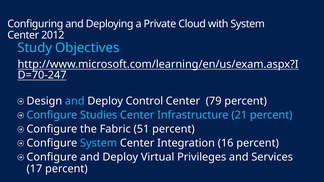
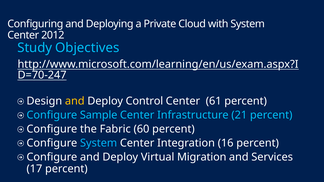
and at (75, 101) colour: light blue -> yellow
79: 79 -> 61
Studies: Studies -> Sample
51: 51 -> 60
Privileges: Privileges -> Migration
